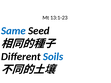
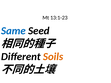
Soils colour: blue -> orange
